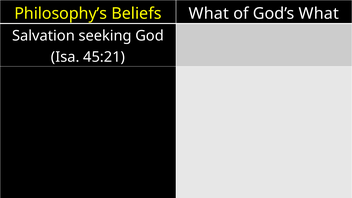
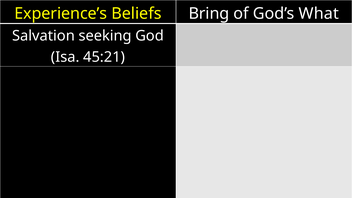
Philosophy’s: Philosophy’s -> Experience’s
Beliefs What: What -> Bring
